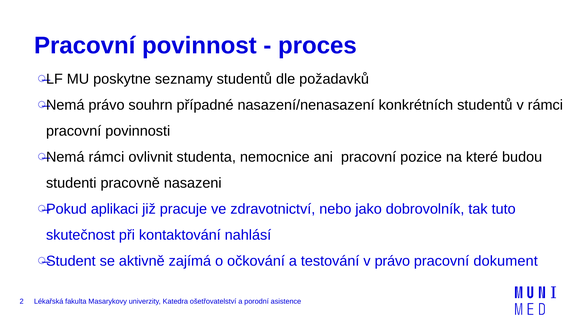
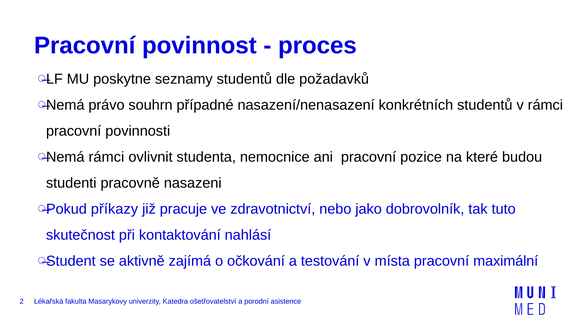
aplikaci: aplikaci -> příkazy
v právo: právo -> místa
dokument: dokument -> maximální
